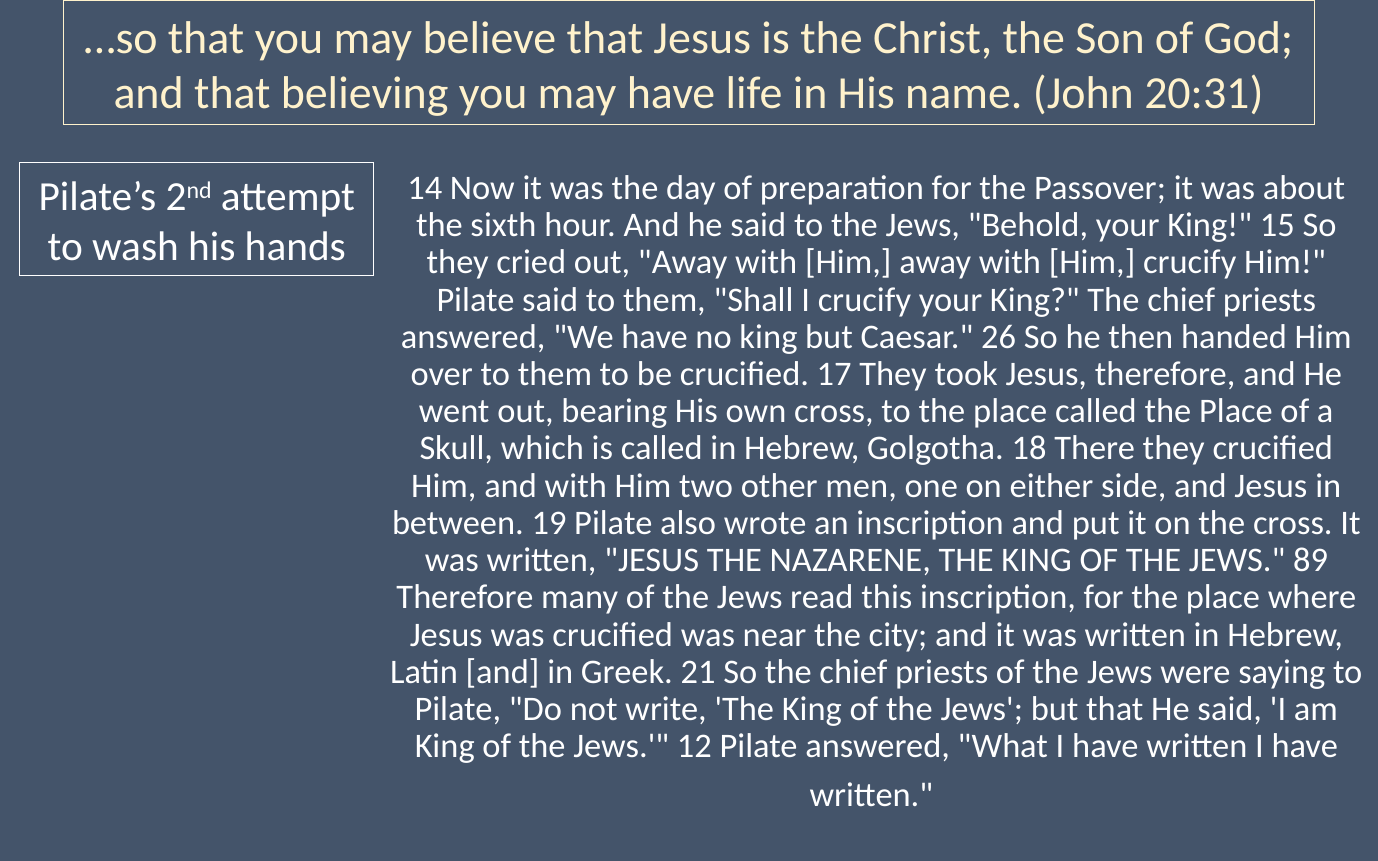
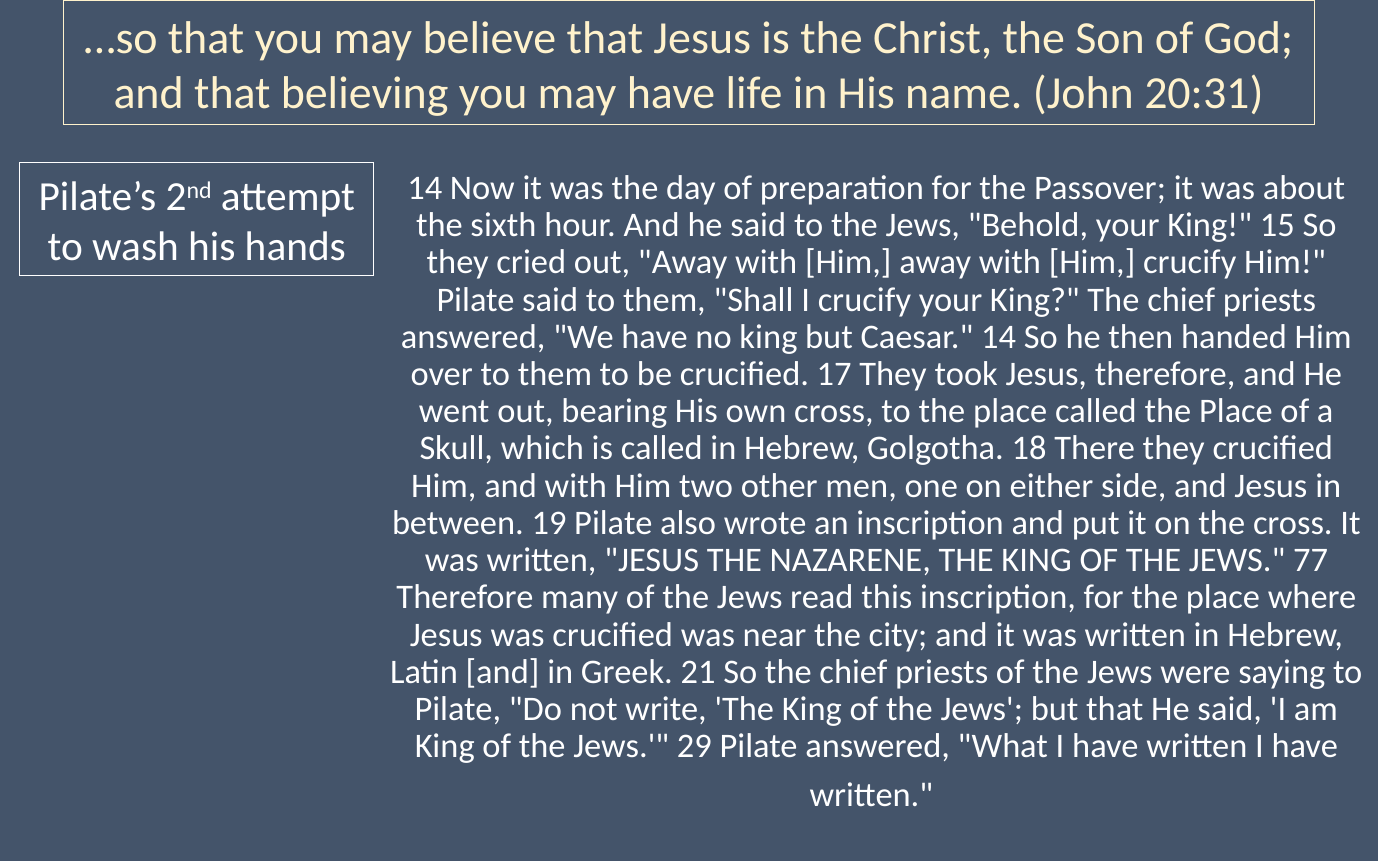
Caesar 26: 26 -> 14
89: 89 -> 77
12: 12 -> 29
